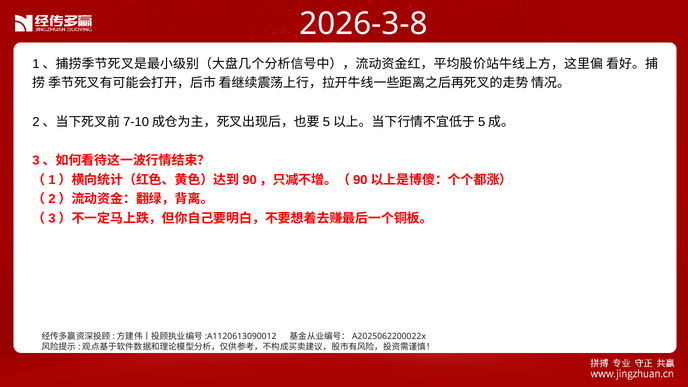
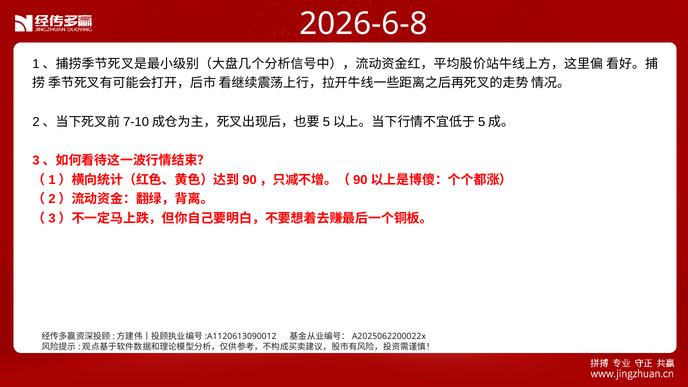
2026-3-8: 2026-3-8 -> 2026-6-8
